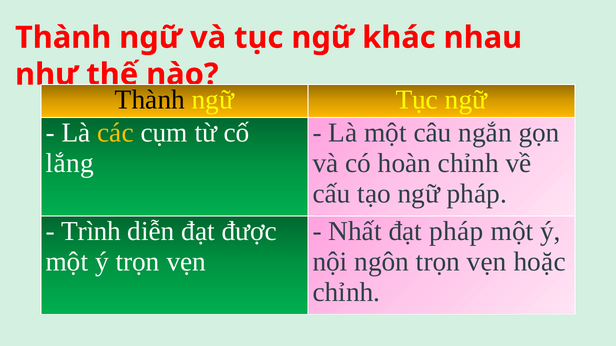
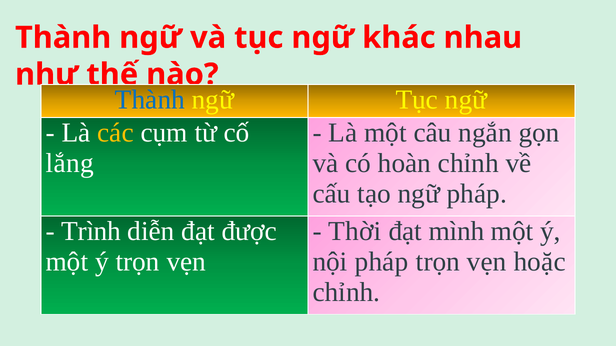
Thành at (150, 100) colour: black -> blue
Nhất: Nhất -> Thời
đạt pháp: pháp -> mình
nội ngôn: ngôn -> pháp
